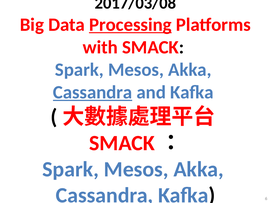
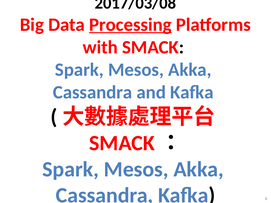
Cassandra at (93, 92) underline: present -> none
